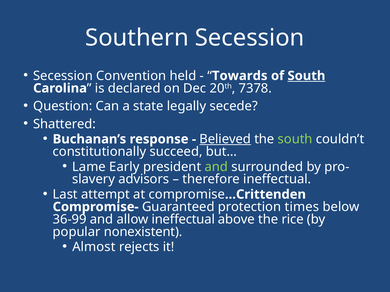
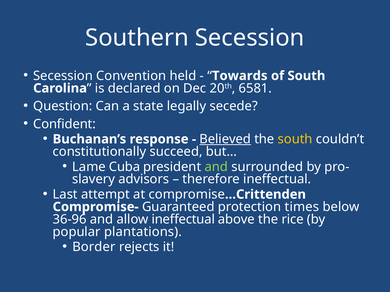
South at (306, 76) underline: present -> none
7378: 7378 -> 6581
Shattered: Shattered -> Confident
south at (295, 139) colour: light green -> yellow
Early: Early -> Cuba
36-99: 36-99 -> 36-96
nonexistent: nonexistent -> plantations
Almost: Almost -> Border
